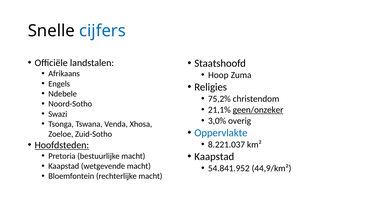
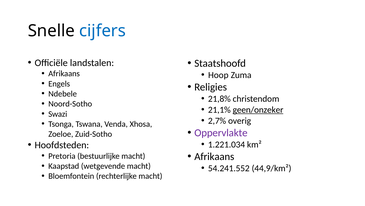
75,2%: 75,2% -> 21,8%
3,0%: 3,0% -> 2,7%
Oppervlakte colour: blue -> purple
8.221.037: 8.221.037 -> 1.221.034
Hoofdsteden underline: present -> none
Kaapstad at (214, 156): Kaapstad -> Afrikaans
54.841.952: 54.841.952 -> 54.241.552
